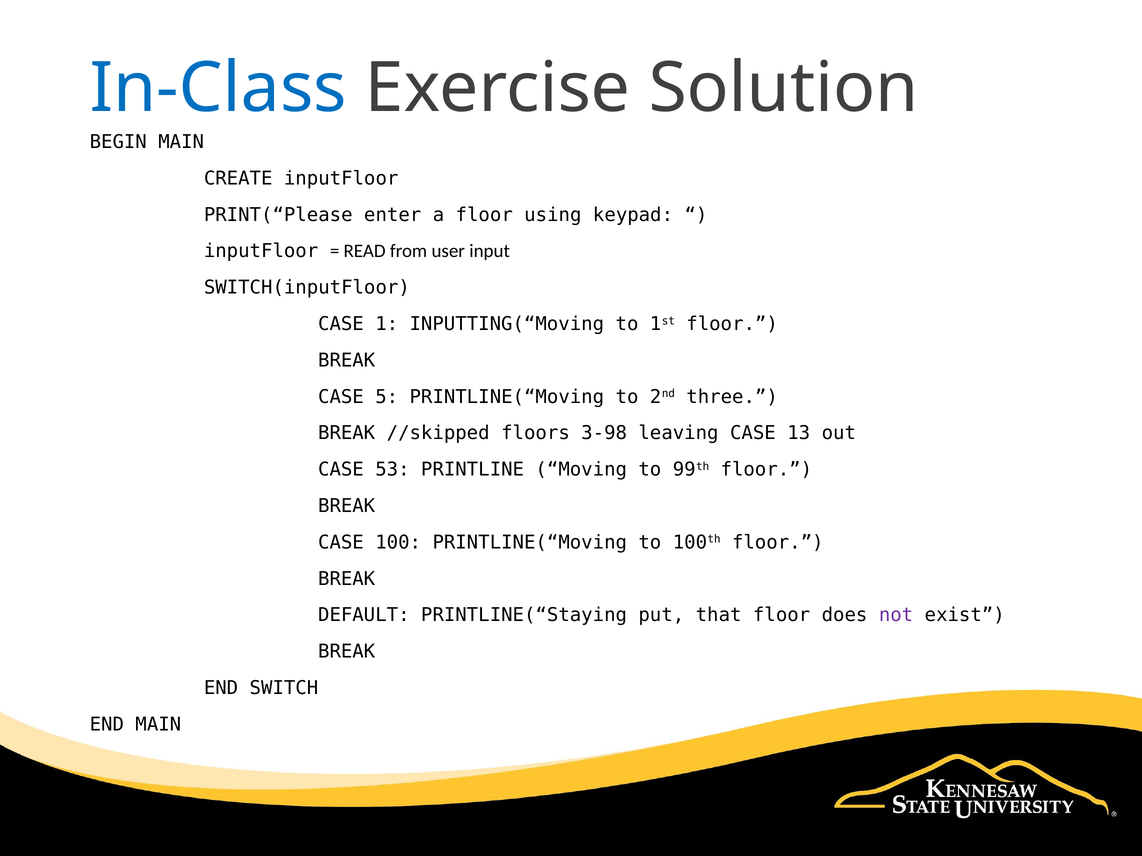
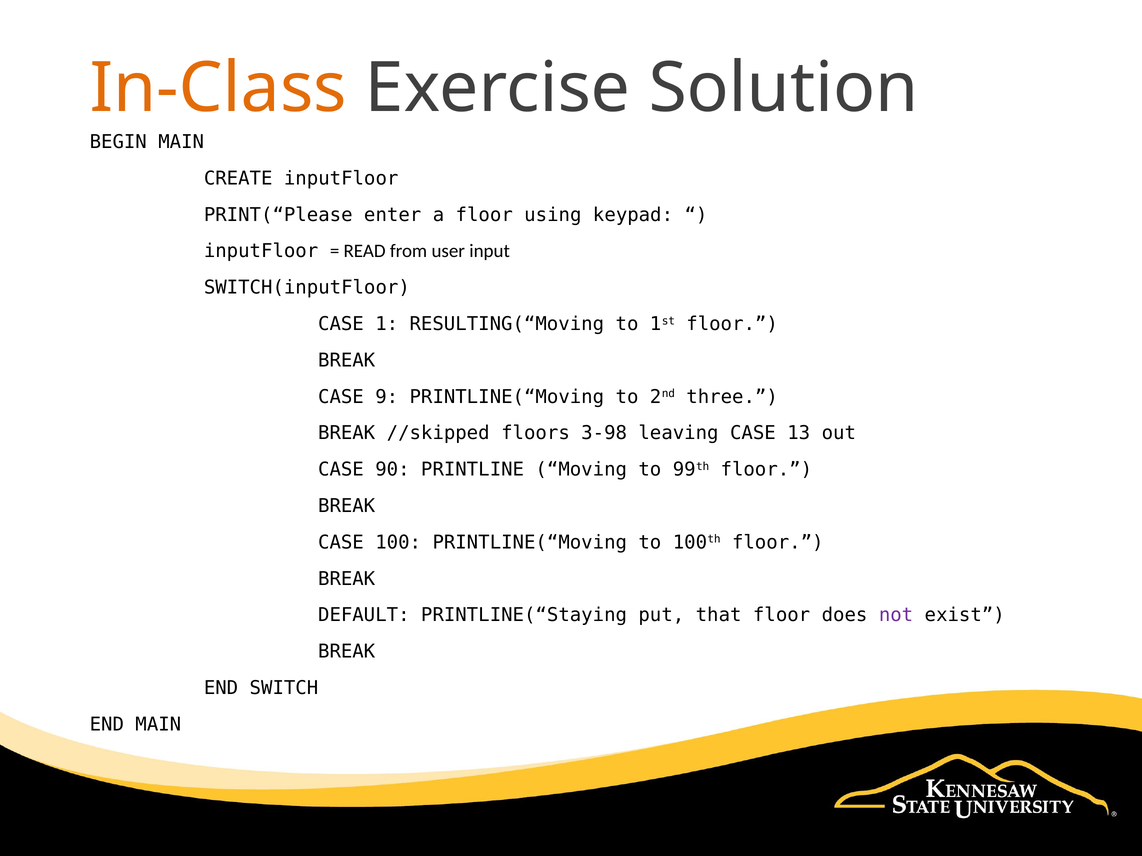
In-Class colour: blue -> orange
INPUTTING(“Moving: INPUTTING(“Moving -> RESULTING(“Moving
5: 5 -> 9
53: 53 -> 90
